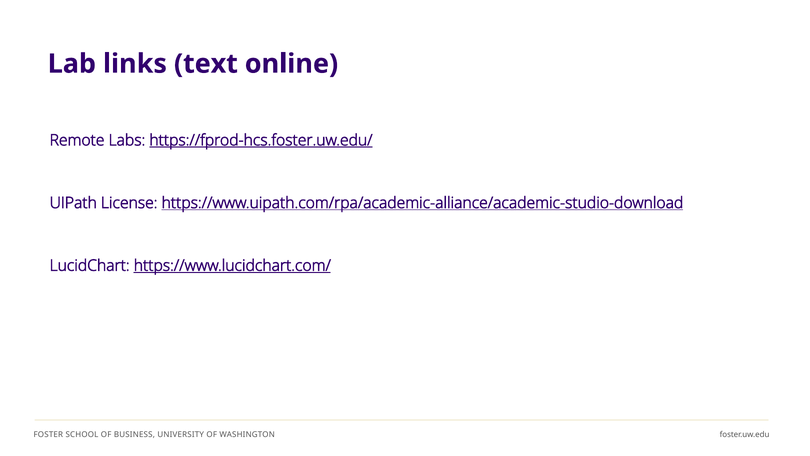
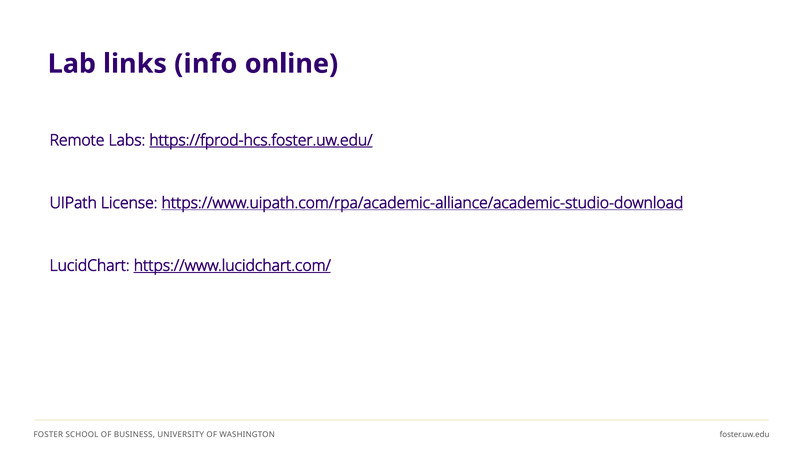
text: text -> info
